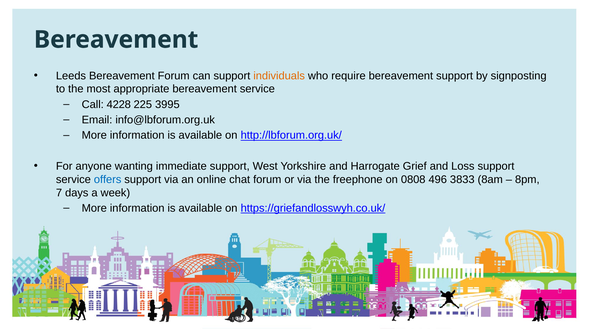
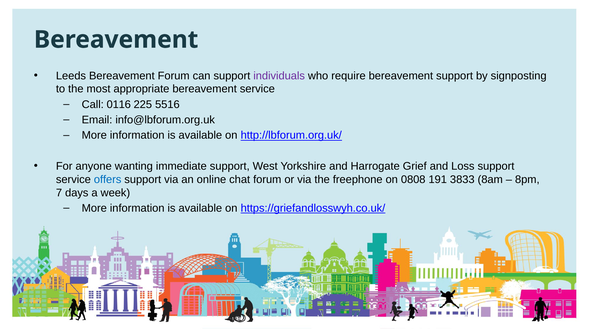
individuals colour: orange -> purple
4228: 4228 -> 0116
3995: 3995 -> 5516
496: 496 -> 191
